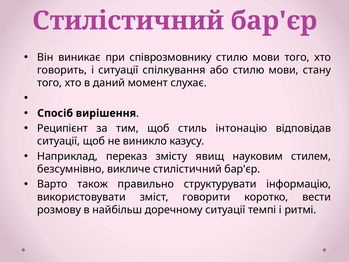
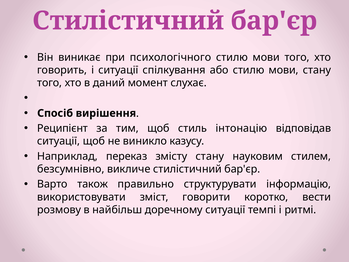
співрозмовнику: співрозмовнику -> психологічного
змісту явищ: явищ -> стану
